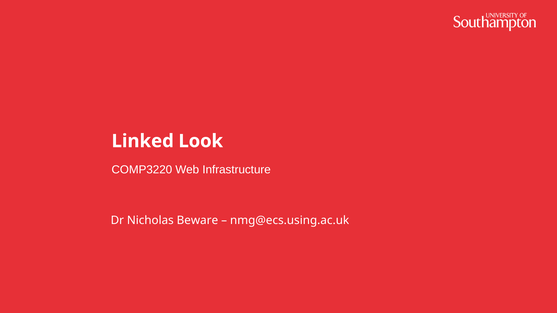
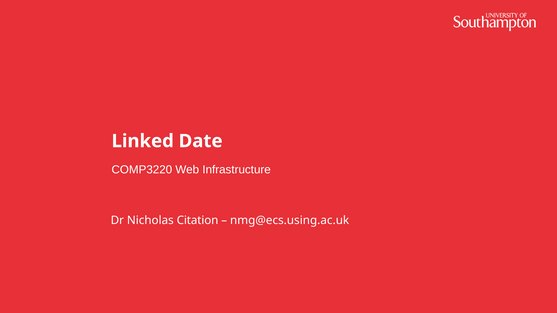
Look: Look -> Date
Beware: Beware -> Citation
